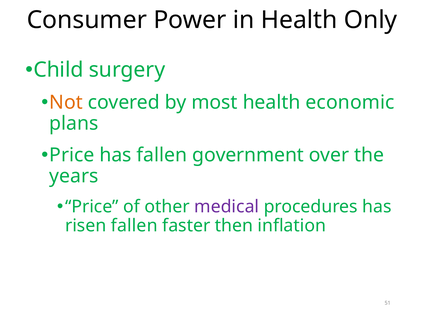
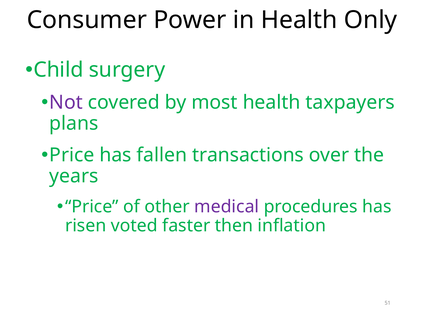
Not colour: orange -> purple
economic: economic -> taxpayers
government: government -> transactions
risen fallen: fallen -> voted
